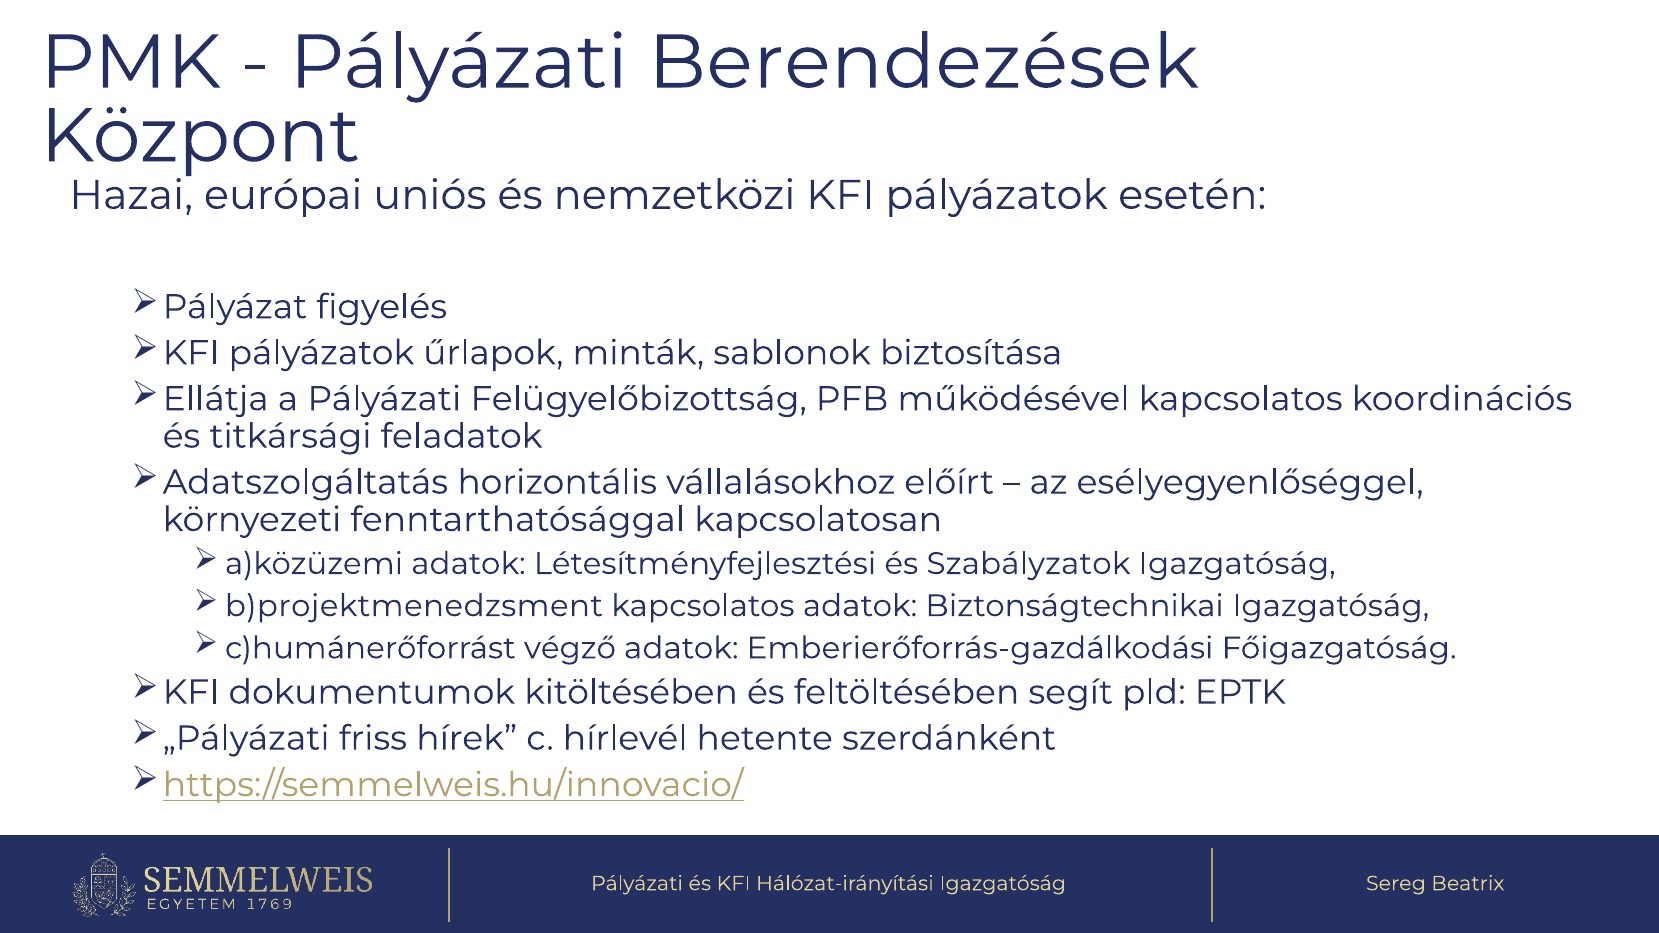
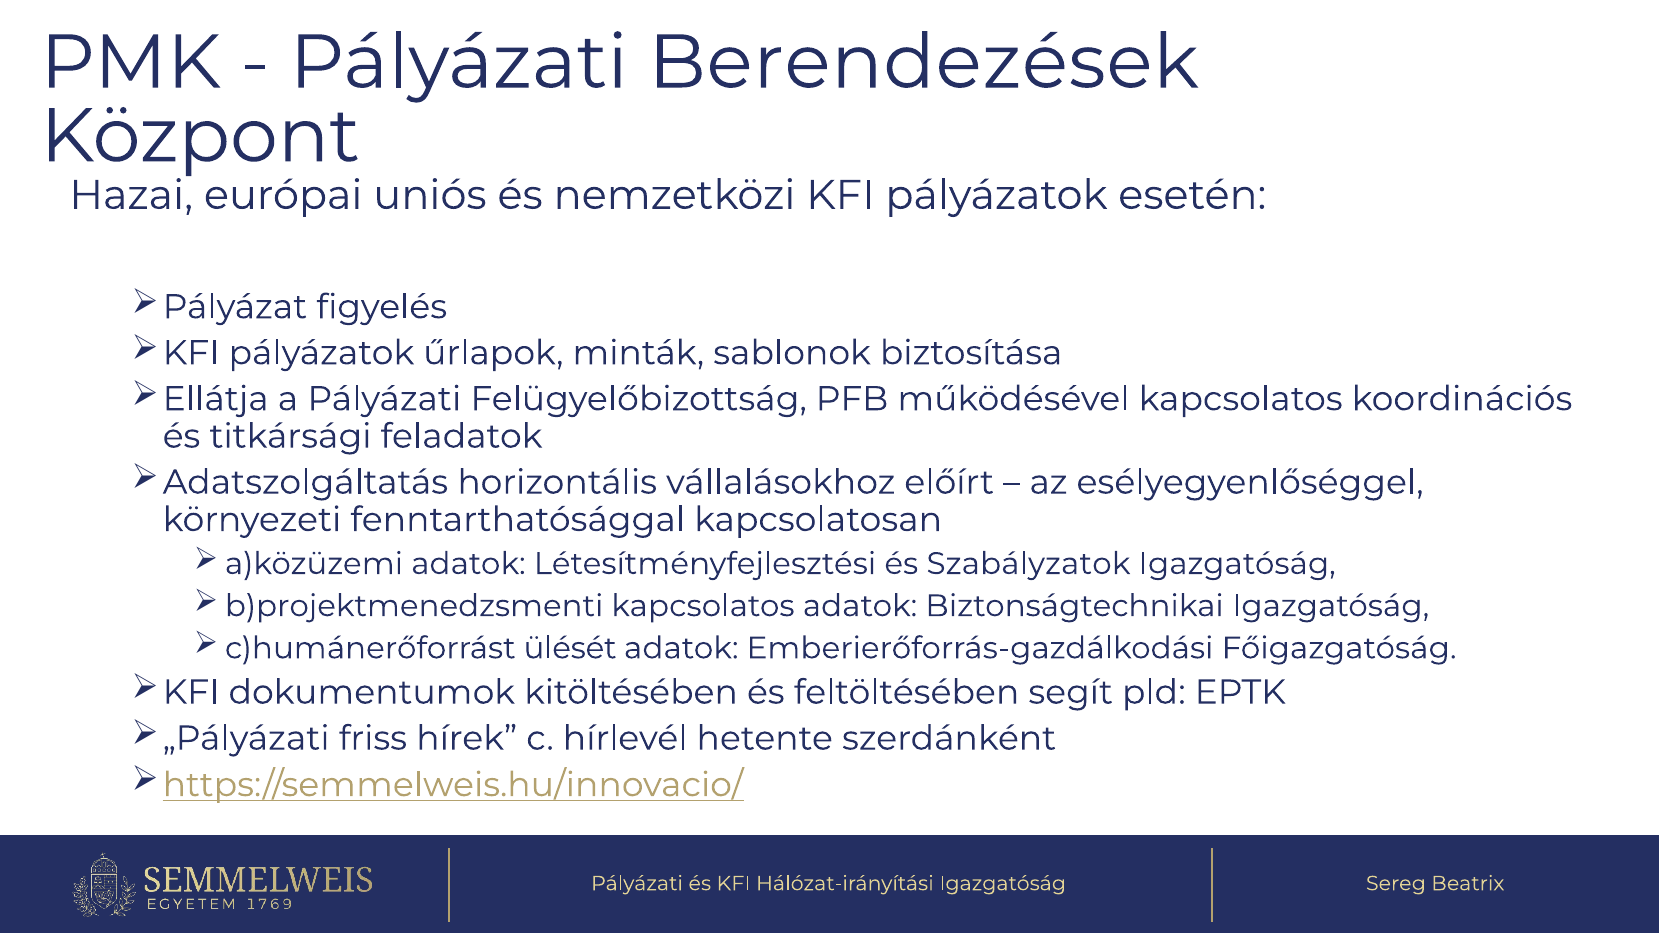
b)projektmenedzsment: b)projektmenedzsment -> b)projektmenedzsmenti
végző: végző -> ülését
